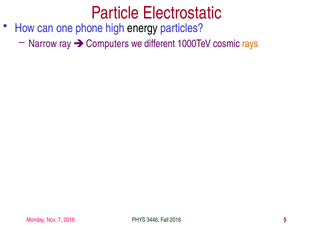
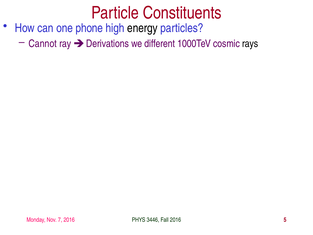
Electrostatic: Electrostatic -> Constituents
Narrow: Narrow -> Cannot
Computers: Computers -> Derivations
rays colour: orange -> black
